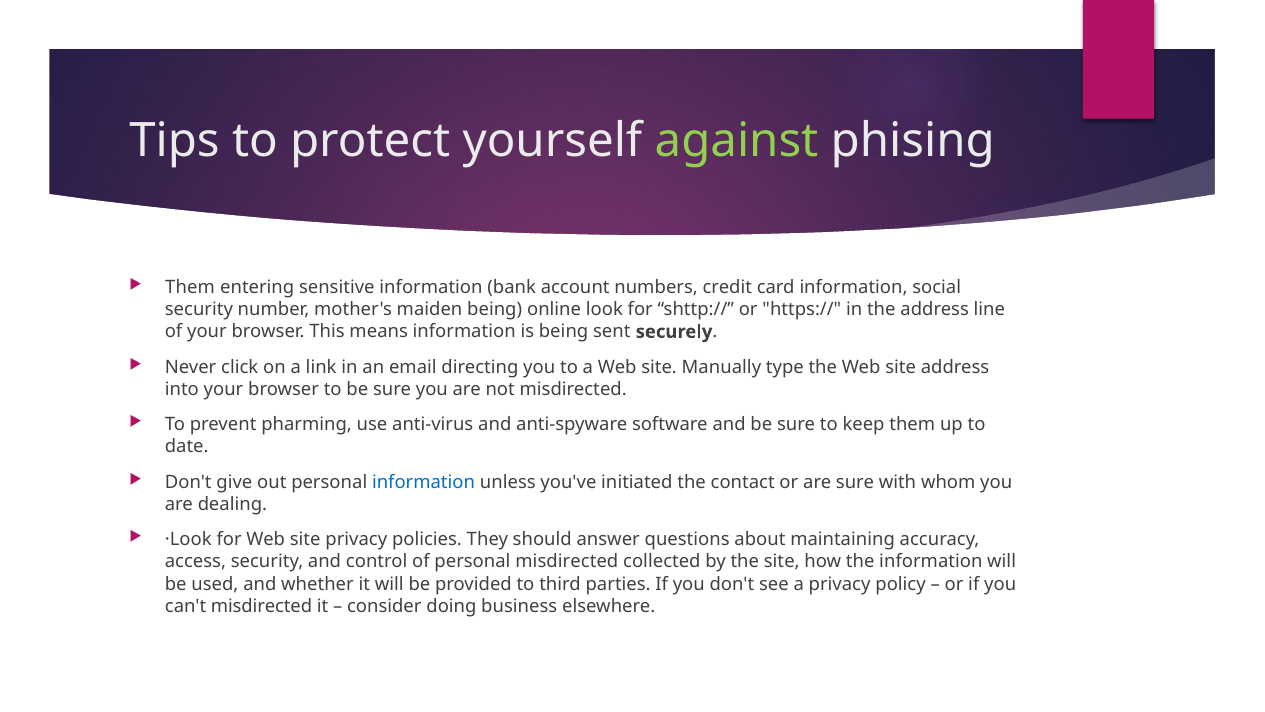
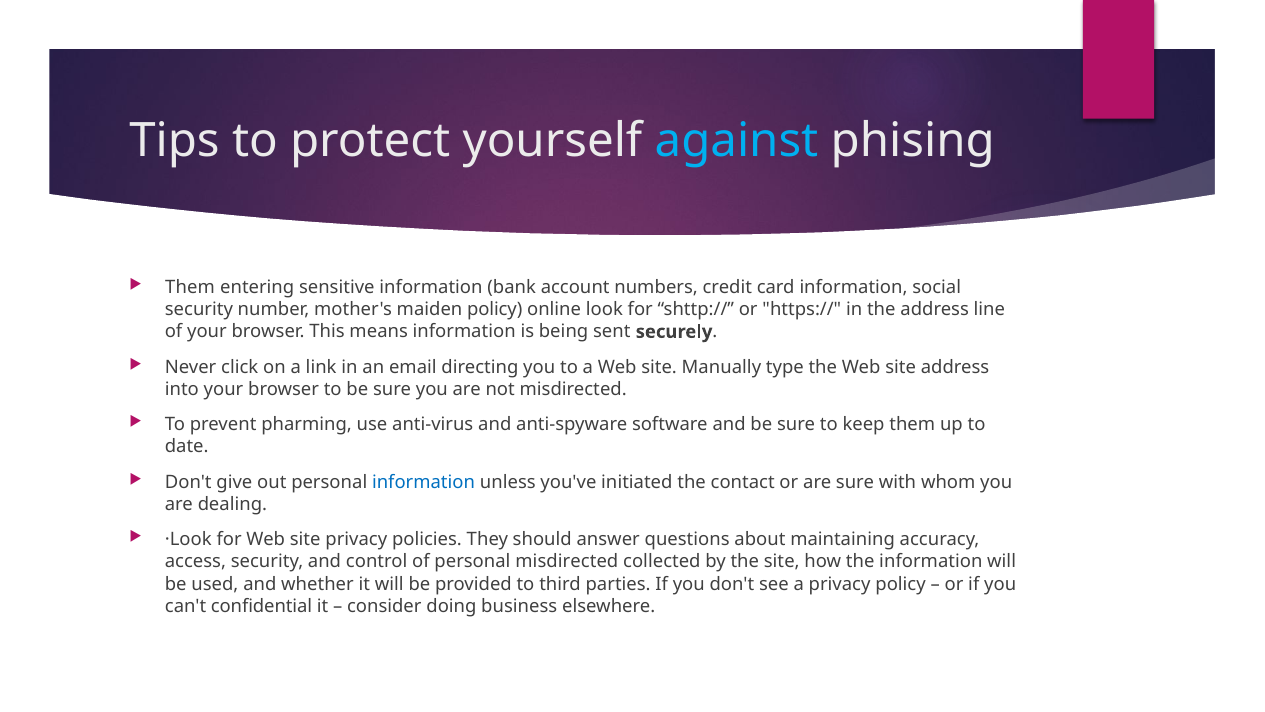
against colour: light green -> light blue
maiden being: being -> policy
can't misdirected: misdirected -> confidential
